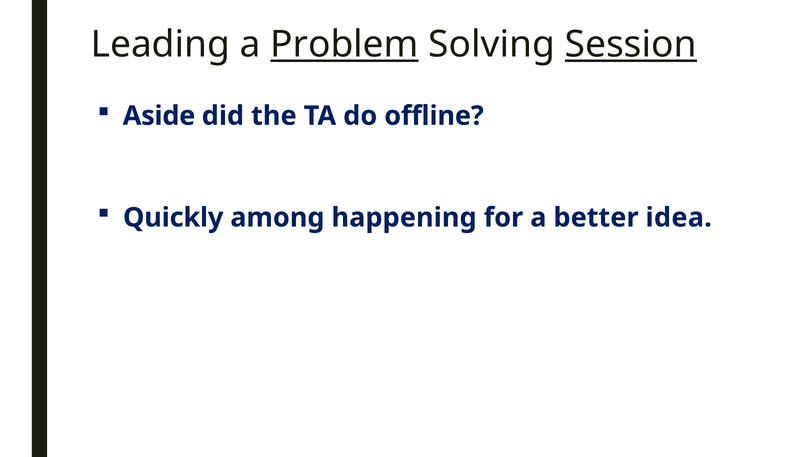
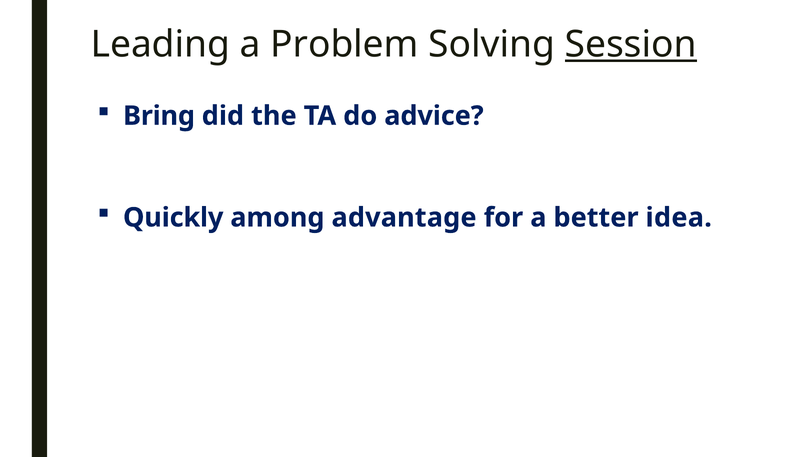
Problem underline: present -> none
Aside: Aside -> Bring
offline: offline -> advice
happening: happening -> advantage
